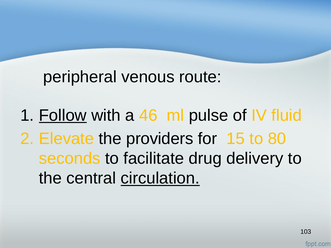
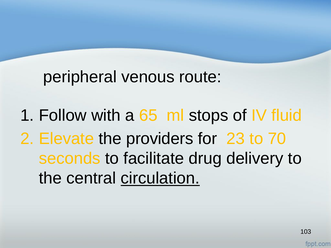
Follow underline: present -> none
46: 46 -> 65
pulse: pulse -> stops
15: 15 -> 23
80: 80 -> 70
